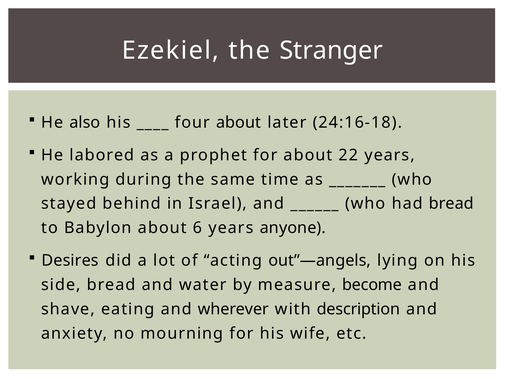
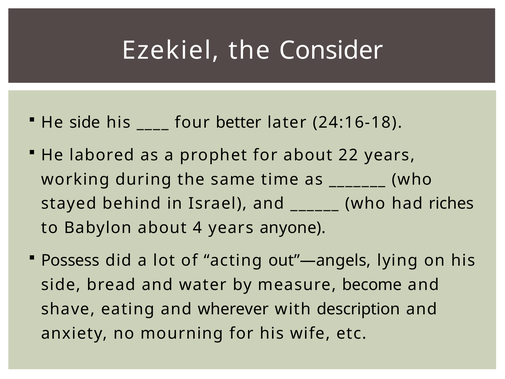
Stranger: Stranger -> Consider
He also: also -> side
four about: about -> better
had bread: bread -> riches
6: 6 -> 4
Desires: Desires -> Possess
